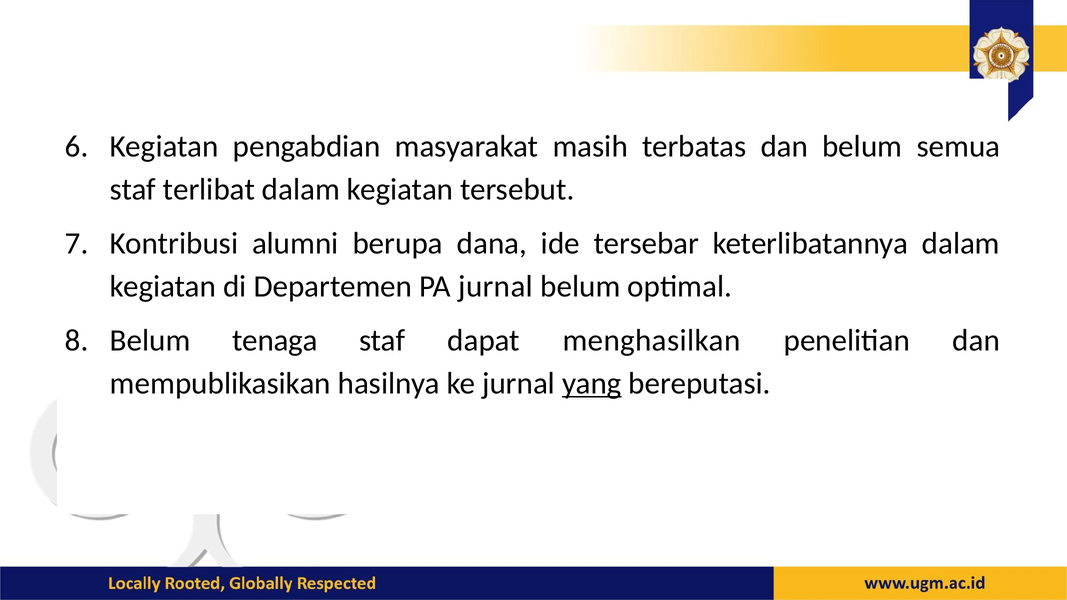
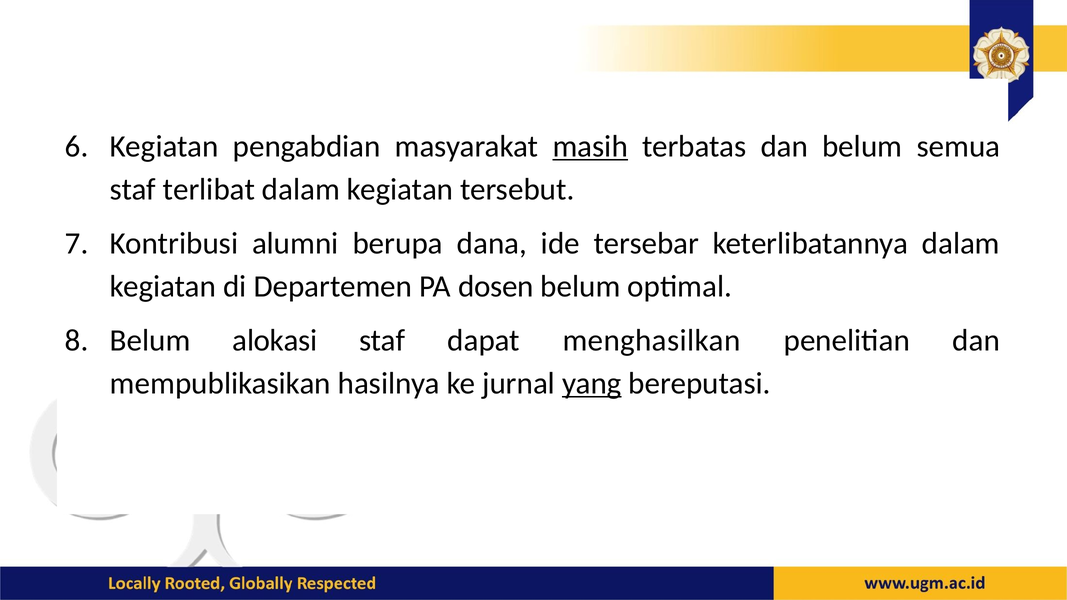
masih underline: none -> present
PA jurnal: jurnal -> dosen
tenaga: tenaga -> alokasi
